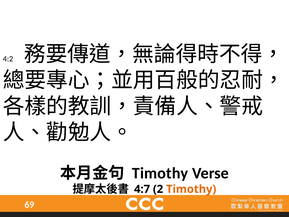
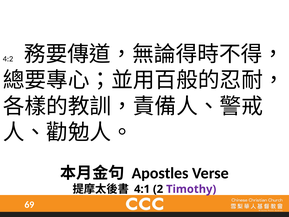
Timothy at (160, 173): Timothy -> Apostles
4:7: 4:7 -> 4:1
Timothy at (191, 189) colour: orange -> purple
